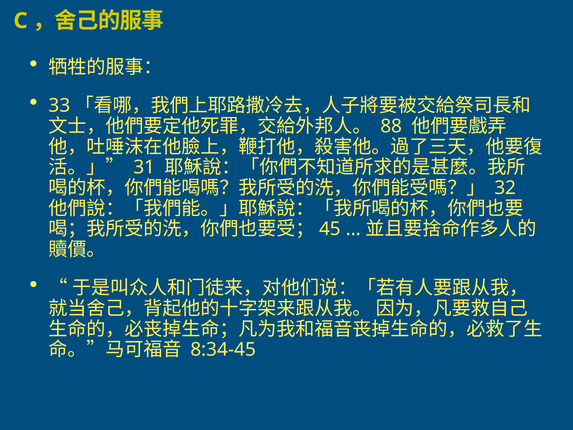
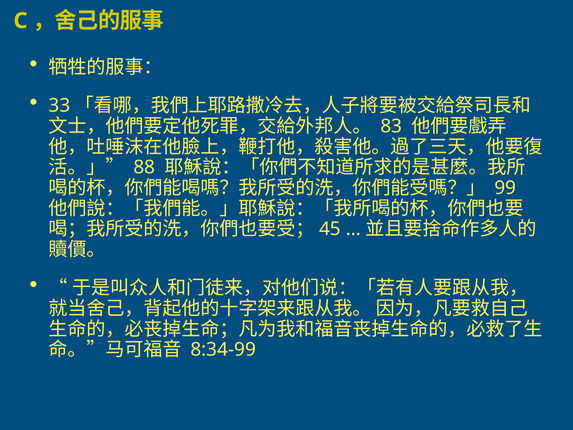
88: 88 -> 83
31: 31 -> 88
32: 32 -> 99
8:34-45: 8:34-45 -> 8:34-99
